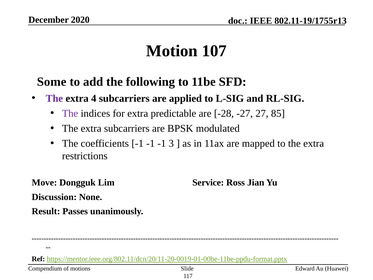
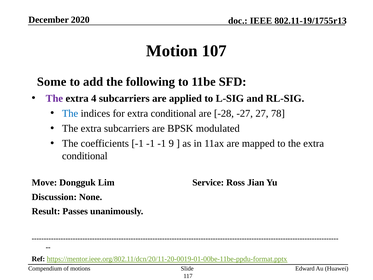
The at (70, 113) colour: purple -> blue
for extra predictable: predictable -> conditional
85: 85 -> 78
3: 3 -> 9
restrictions at (85, 156): restrictions -> conditional
